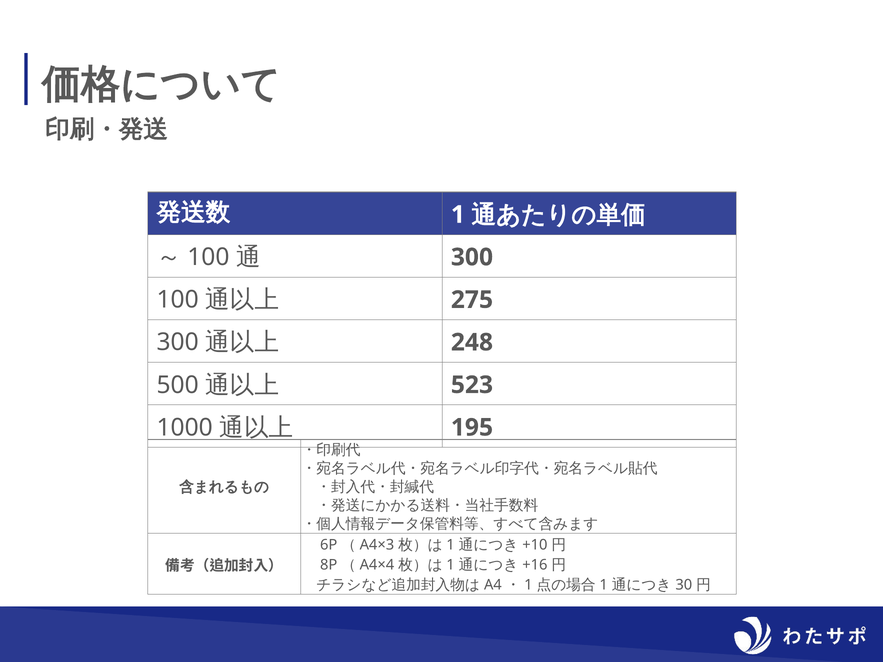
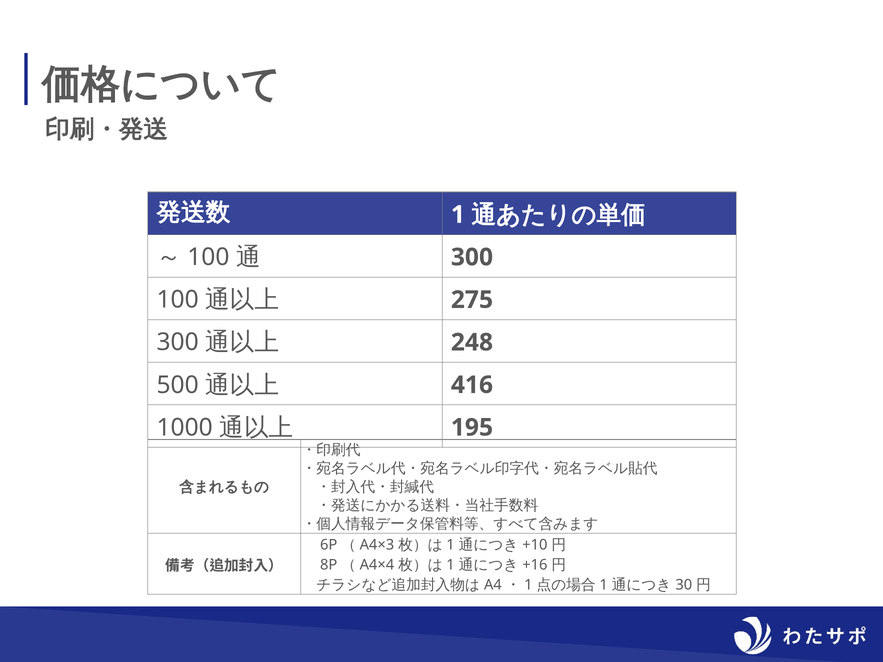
523: 523 -> 416
